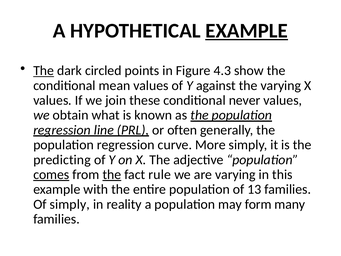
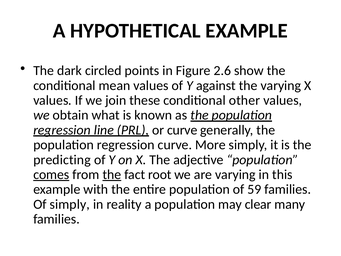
EXAMPLE at (247, 31) underline: present -> none
The at (44, 71) underline: present -> none
4.3: 4.3 -> 2.6
never: never -> other
or often: often -> curve
rule: rule -> root
13: 13 -> 59
form: form -> clear
